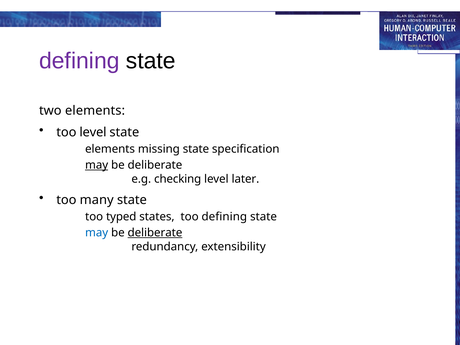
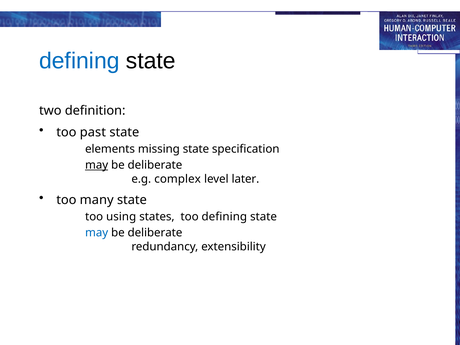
defining at (79, 61) colour: purple -> blue
two elements: elements -> definition
too level: level -> past
checking: checking -> complex
typed: typed -> using
deliberate at (155, 233) underline: present -> none
